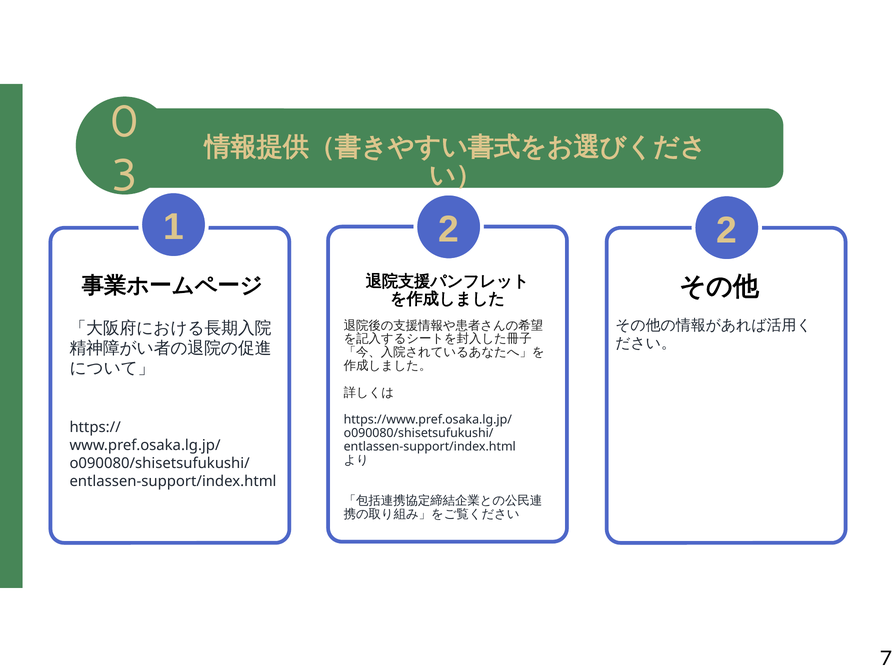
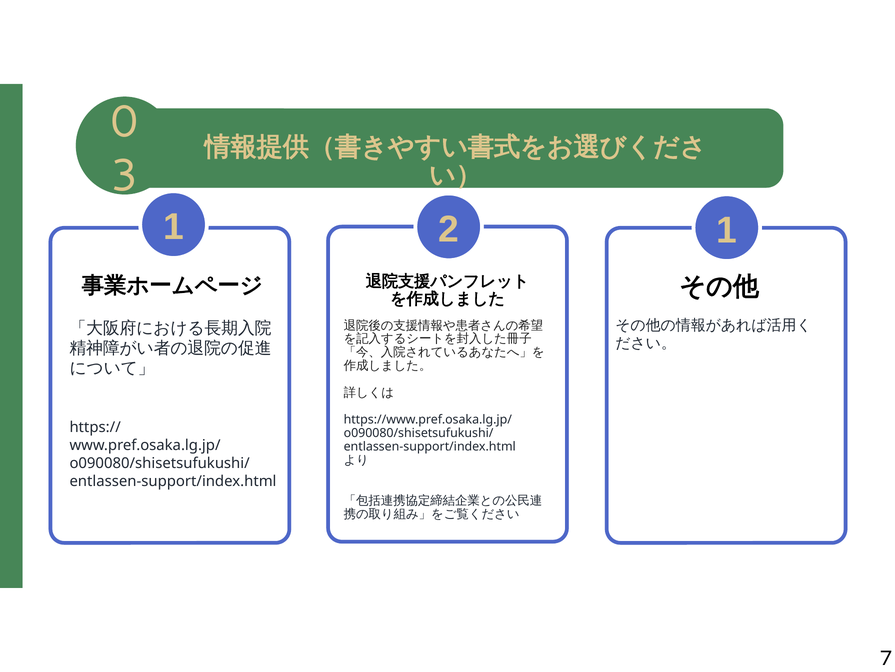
2 2: 2 -> 1
